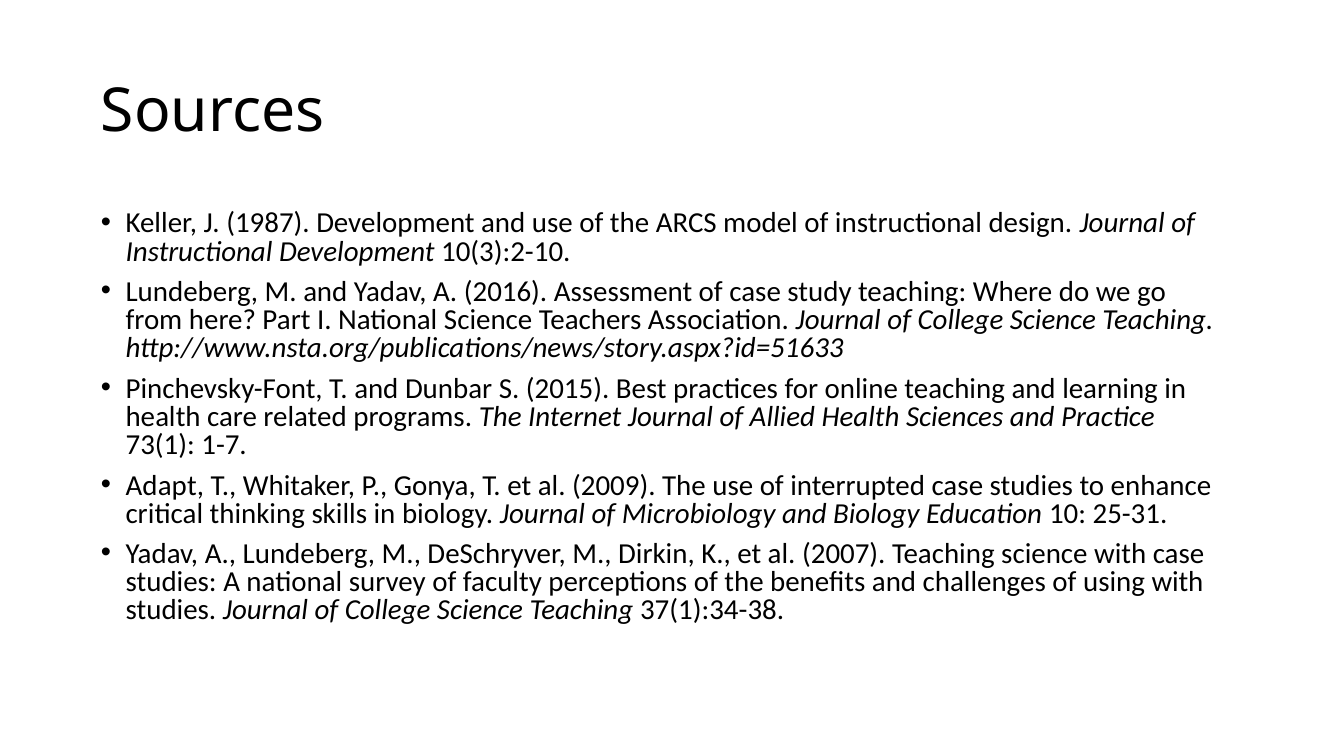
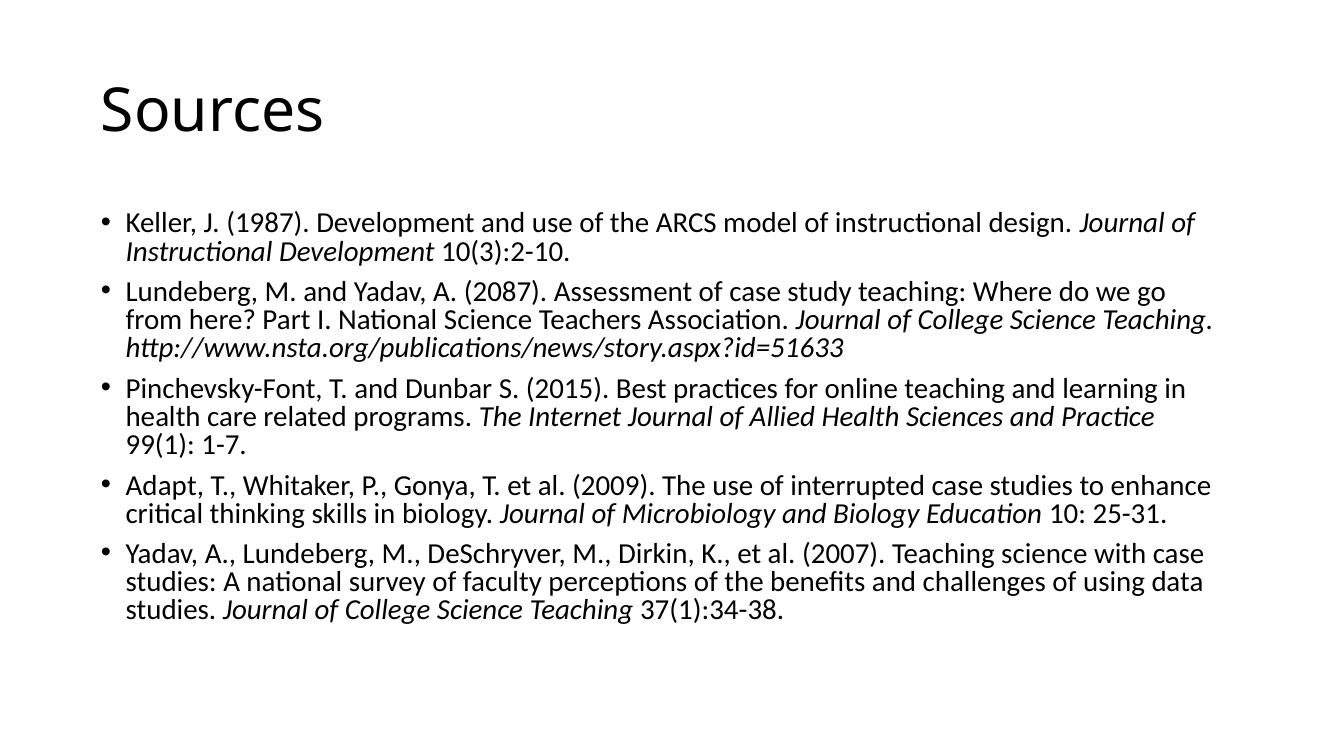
2016: 2016 -> 2087
73(1: 73(1 -> 99(1
using with: with -> data
